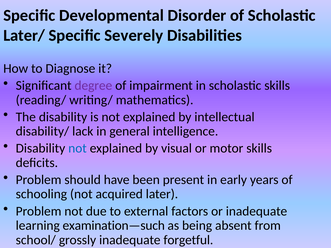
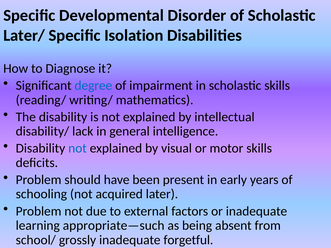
Severely: Severely -> Isolation
degree colour: purple -> blue
examination—such: examination—such -> appropriate—such
